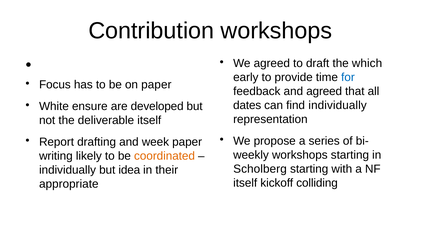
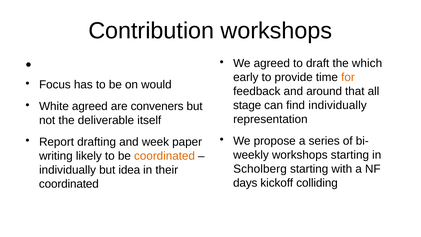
for colour: blue -> orange
on paper: paper -> would
and agreed: agreed -> around
dates: dates -> stage
White ensure: ensure -> agreed
developed: developed -> conveners
itself at (245, 183): itself -> days
appropriate at (69, 184): appropriate -> coordinated
